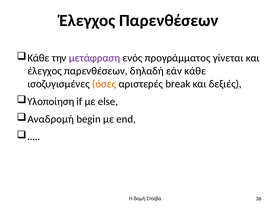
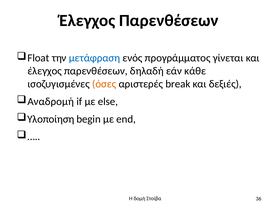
Κάθε at (38, 58): Κάθε -> Float
μετάφραση colour: purple -> blue
Υλοποίηση: Υλοποίηση -> Αναδρομή
Αναδρομή: Αναδρομή -> Υλοποίηση
